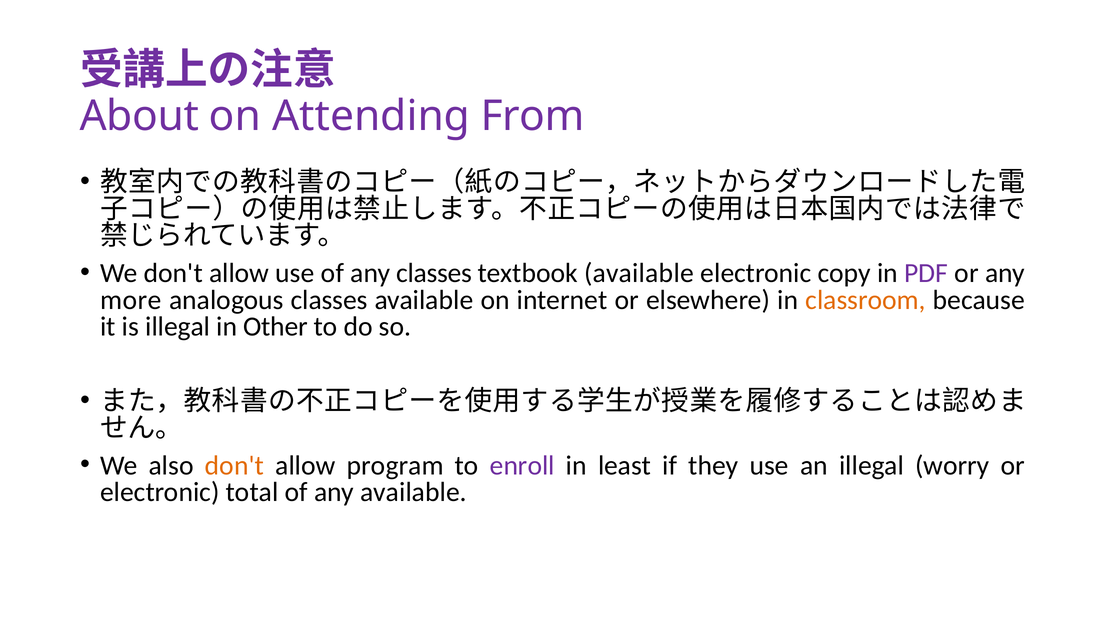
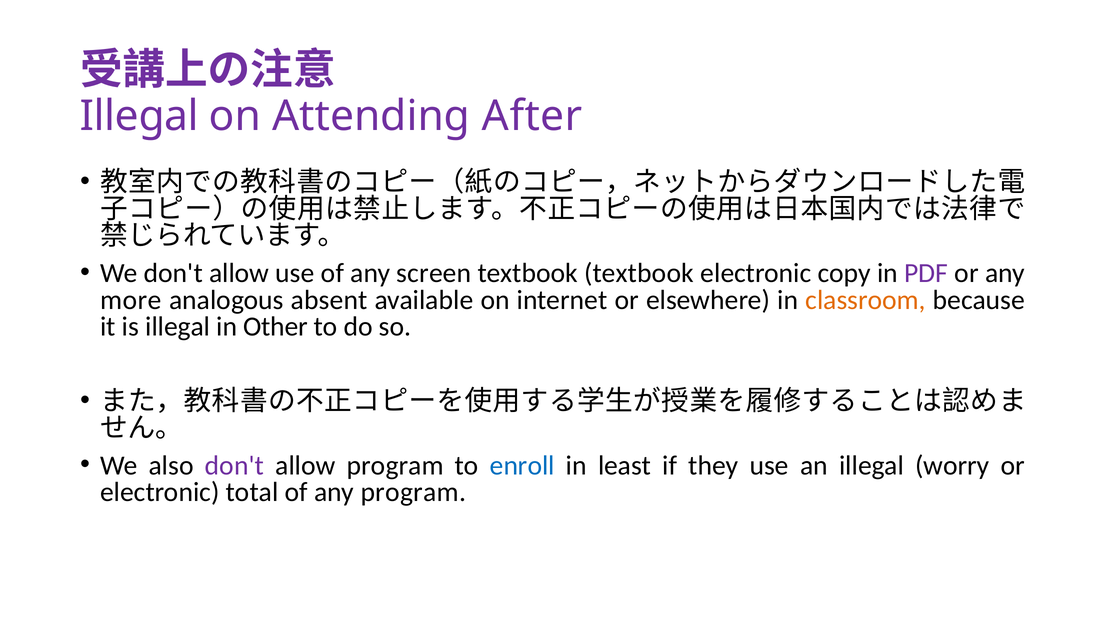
About at (139, 116): About -> Illegal
From: From -> After
any classes: classes -> screen
textbook available: available -> textbook
analogous classes: classes -> absent
don't at (234, 466) colour: orange -> purple
enroll colour: purple -> blue
any available: available -> program
